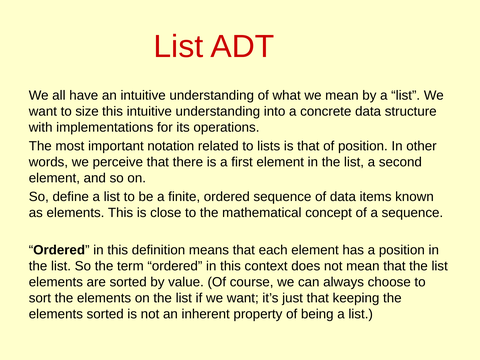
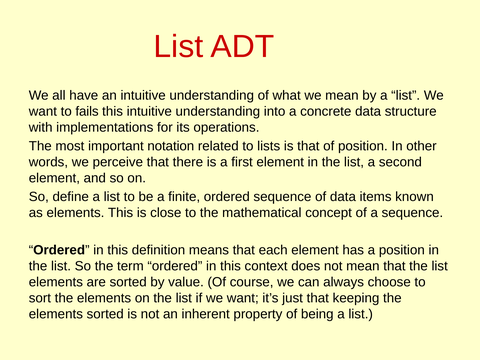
size: size -> fails
